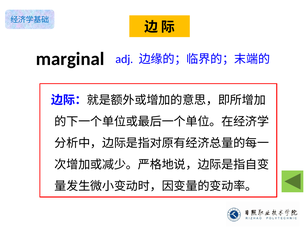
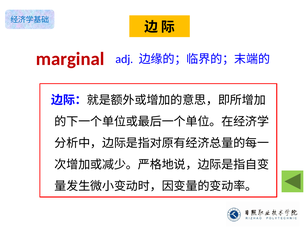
marginal colour: black -> red
